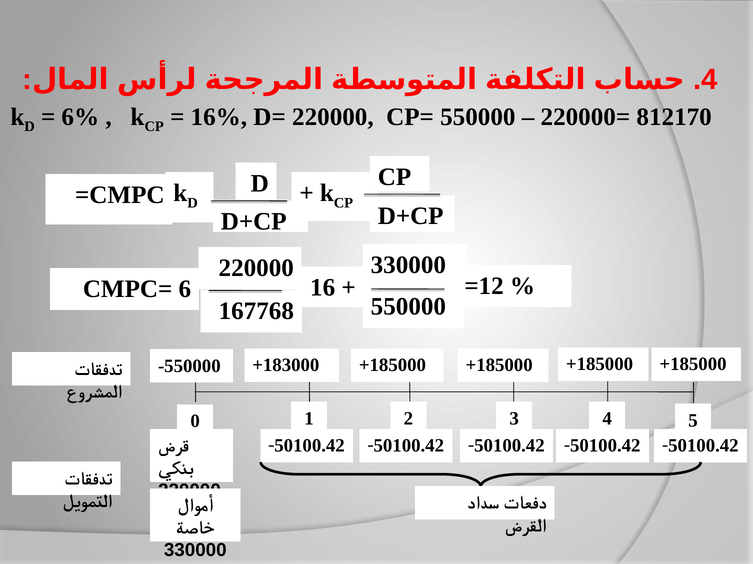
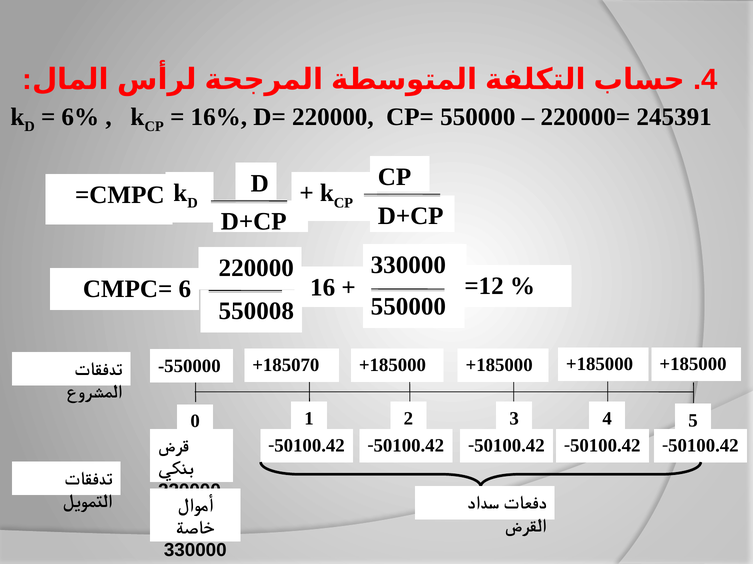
812170: 812170 -> 245391
167768: 167768 -> 550008
+183000: +183000 -> +185070
